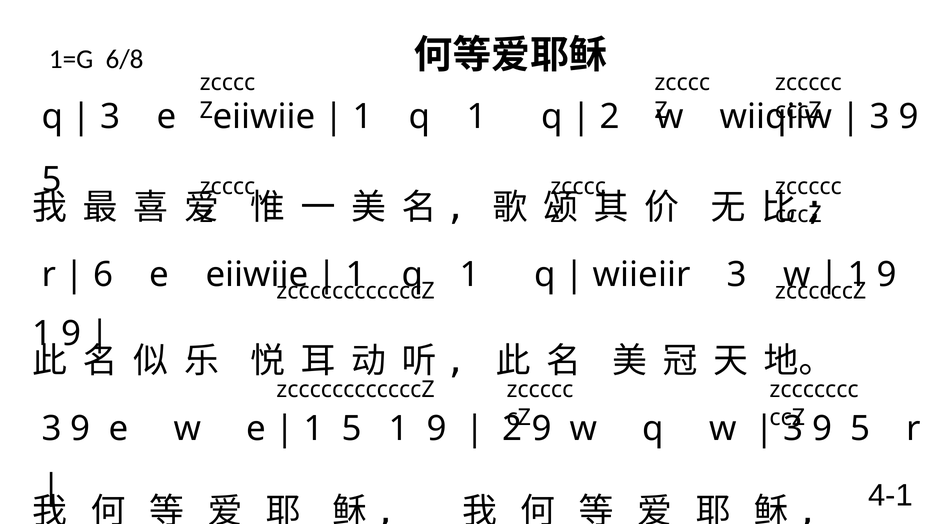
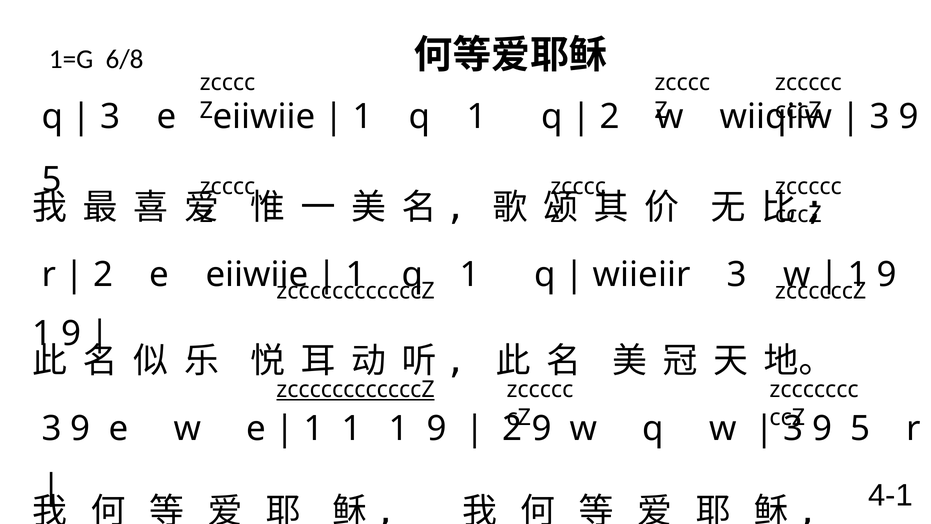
6 at (103, 275): 6 -> 2
zccccccccccccZ at (356, 389) underline: none -> present
5 at (352, 428): 5 -> 1
